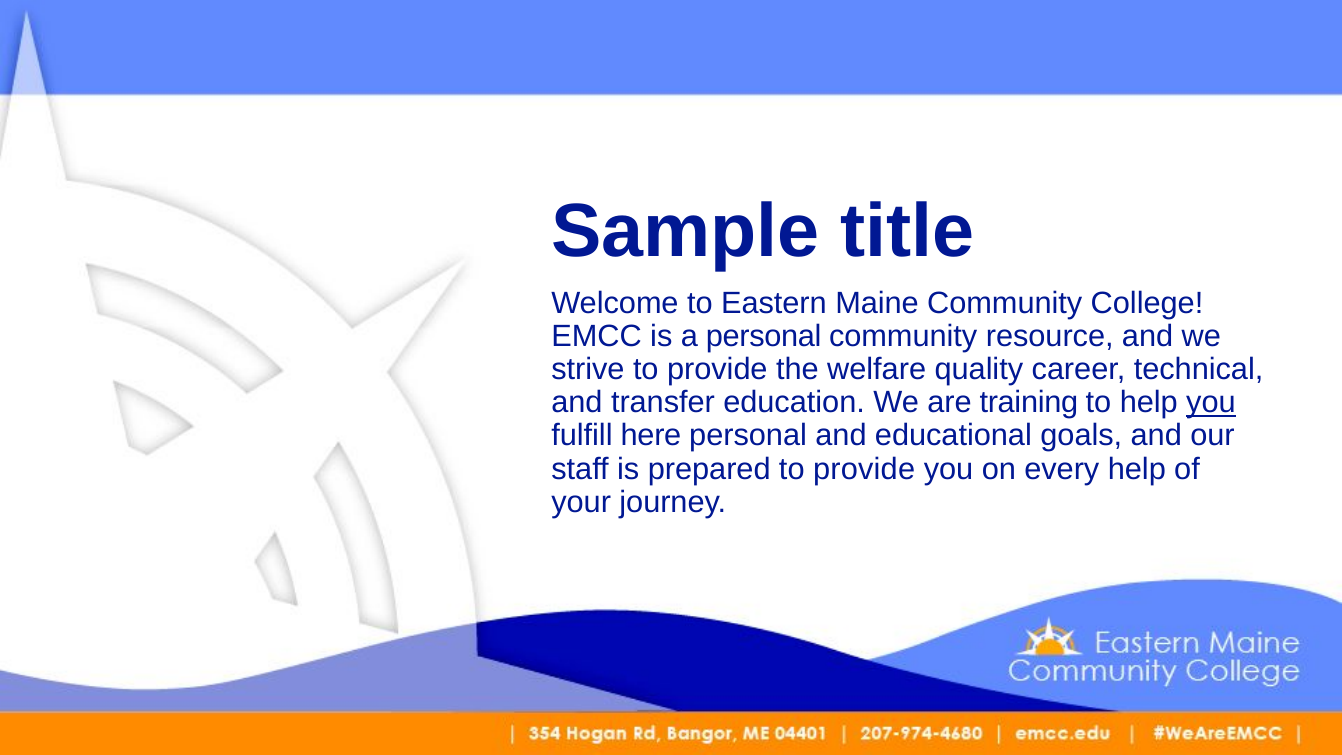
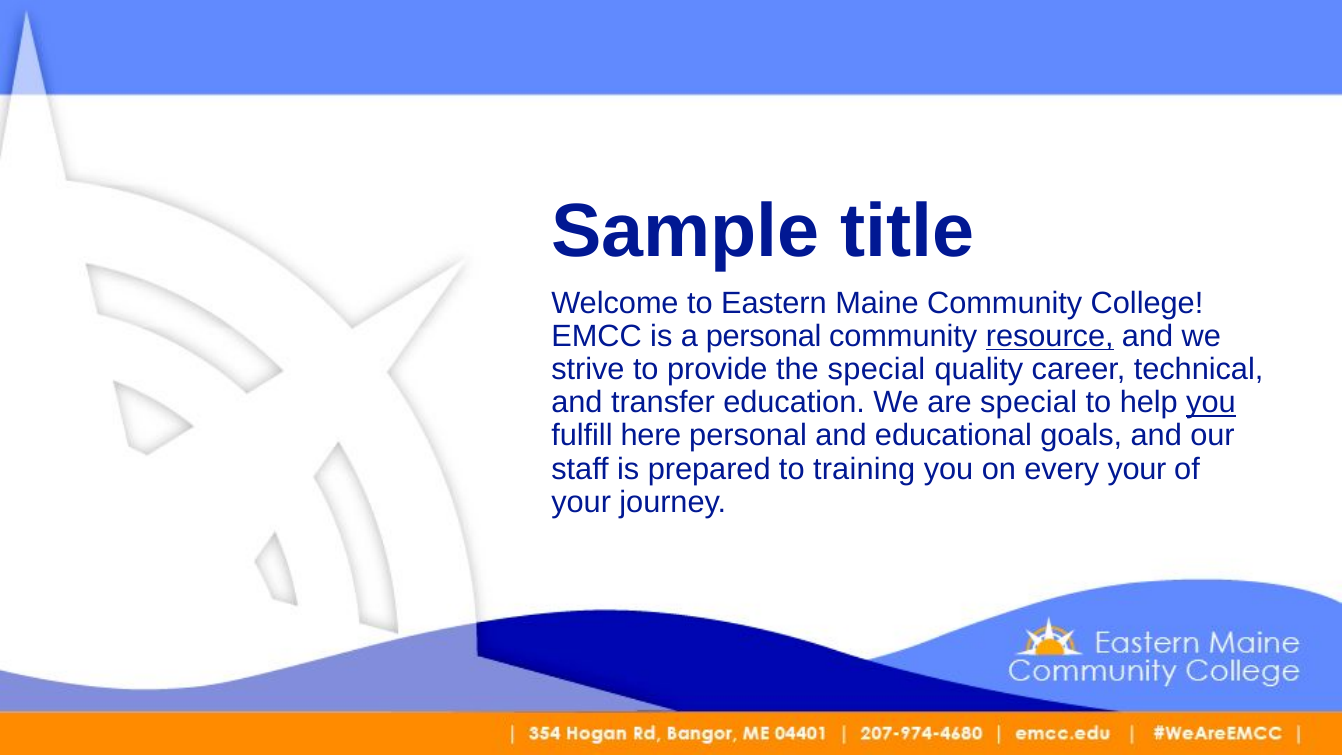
resource underline: none -> present
the welfare: welfare -> special
are training: training -> special
prepared to provide: provide -> training
every help: help -> your
